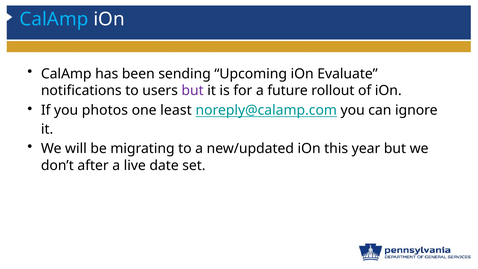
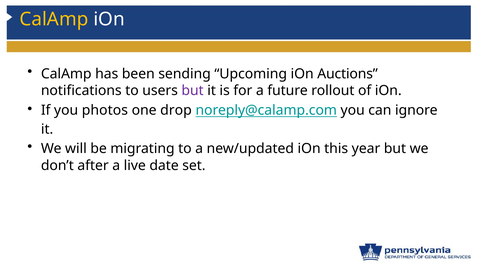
CalAmp at (54, 19) colour: light blue -> yellow
Evaluate: Evaluate -> Auctions
least: least -> drop
